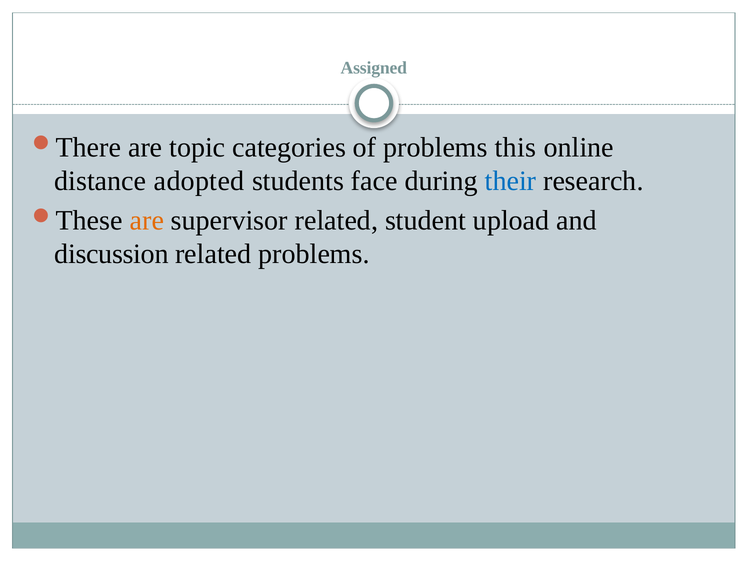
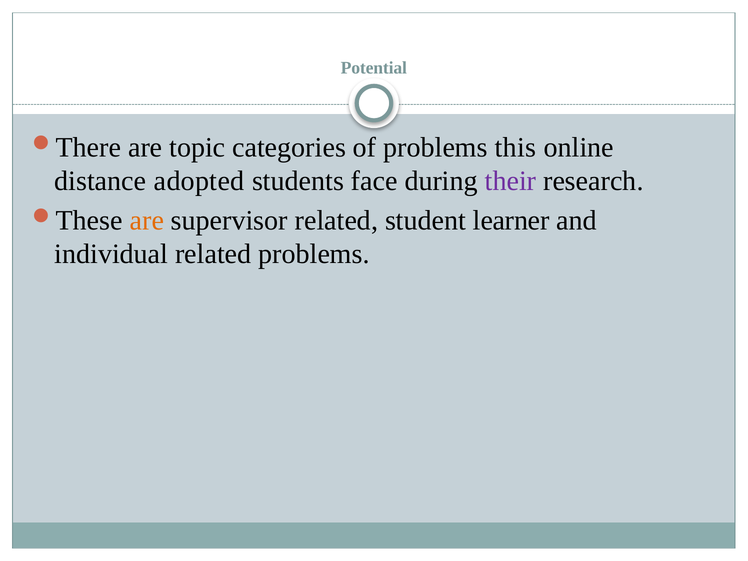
Assigned: Assigned -> Potential
their colour: blue -> purple
upload: upload -> learner
discussion: discussion -> individual
